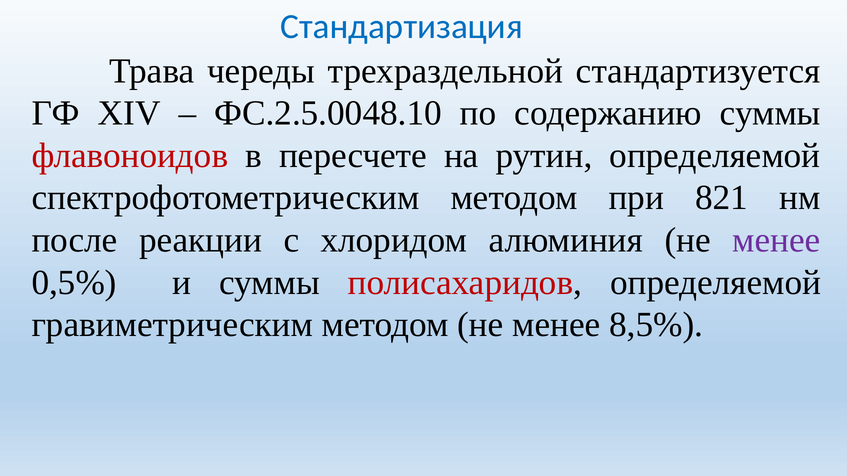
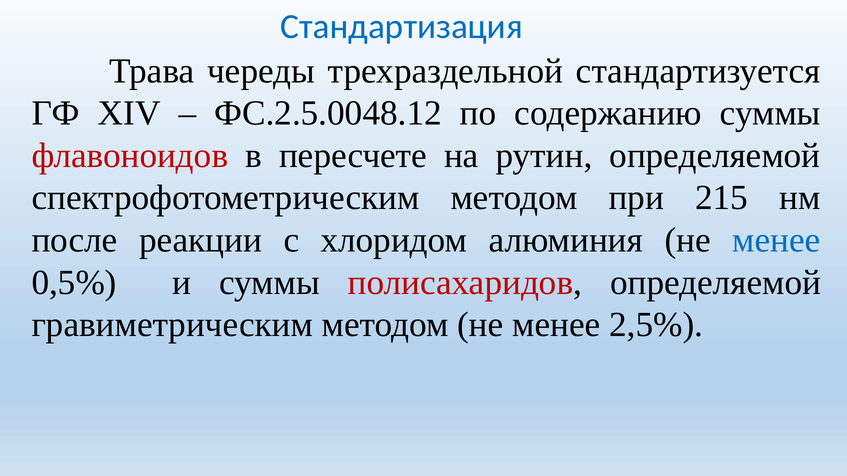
ФС.2.5.0048.10: ФС.2.5.0048.10 -> ФС.2.5.0048.12
821: 821 -> 215
менее at (776, 240) colour: purple -> blue
8,5%: 8,5% -> 2,5%
